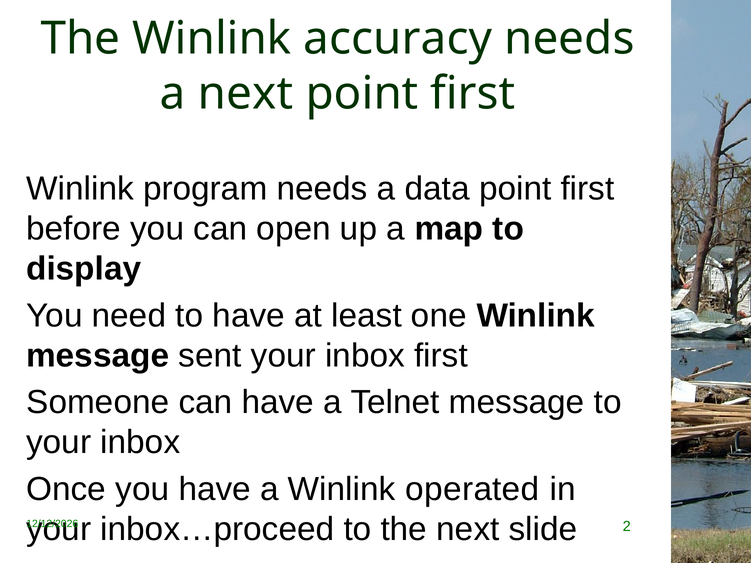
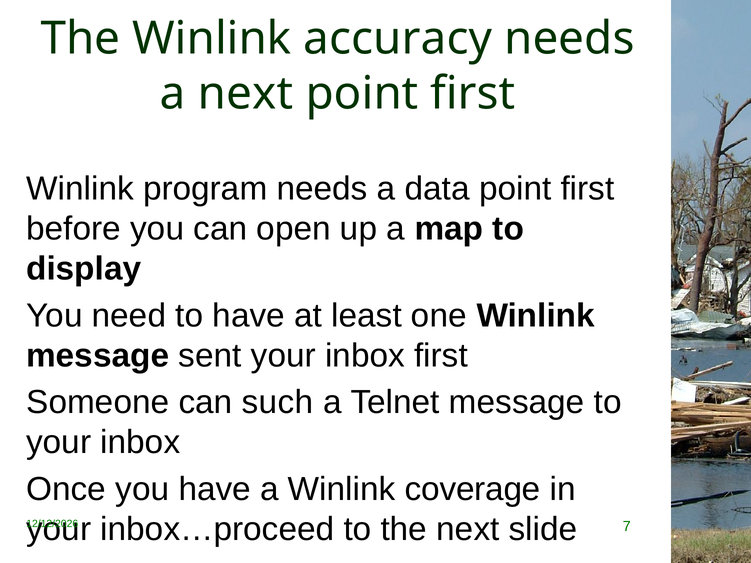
can have: have -> such
operated: operated -> coverage
2: 2 -> 7
